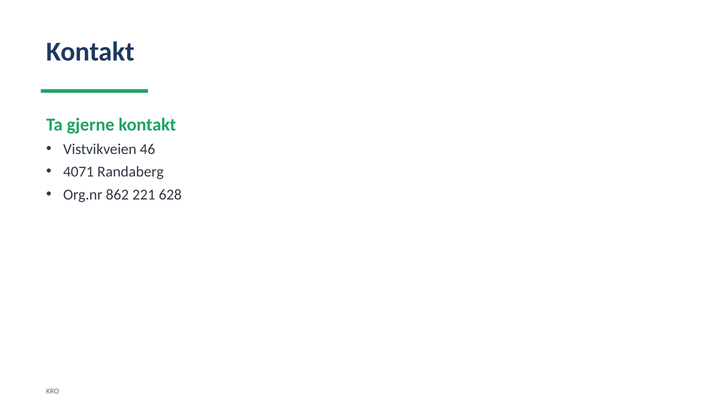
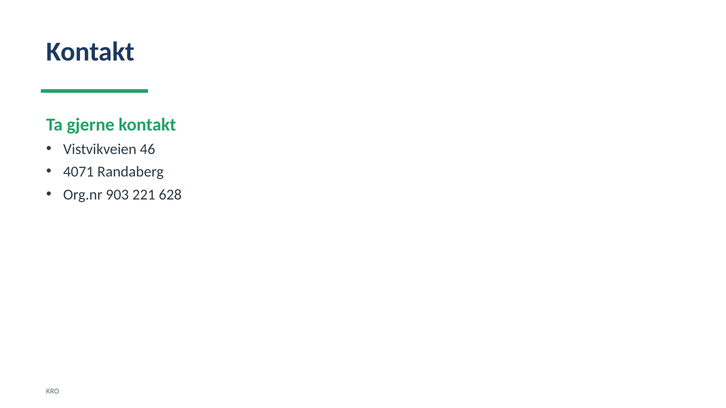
862: 862 -> 903
